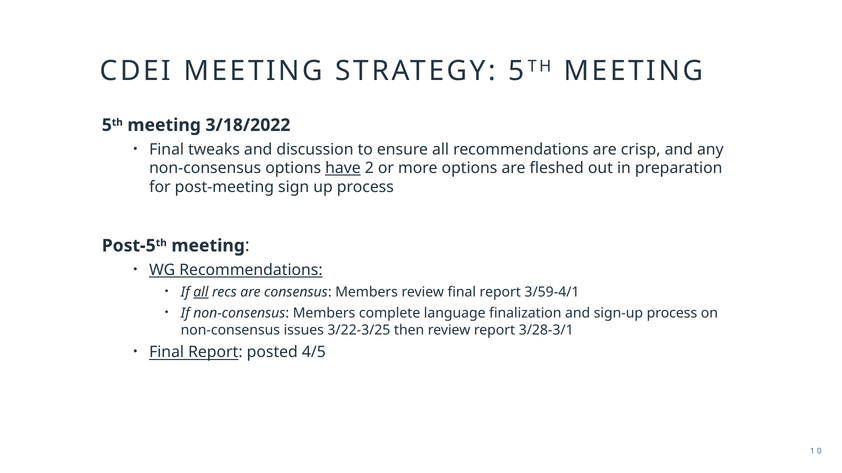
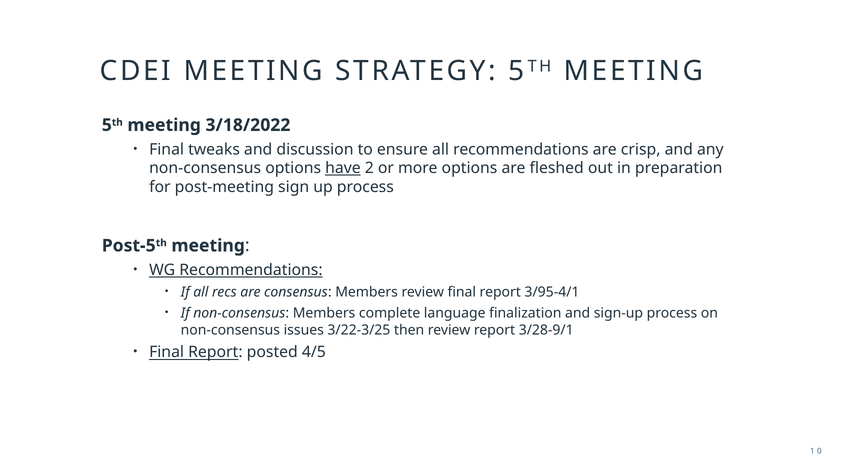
all at (201, 292) underline: present -> none
3/59-4/1: 3/59-4/1 -> 3/95-4/1
3/28-3/1: 3/28-3/1 -> 3/28-9/1
